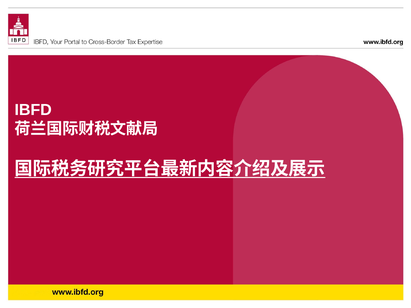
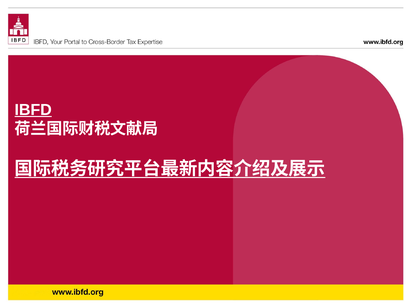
IBFD at (33, 110) underline: none -> present
